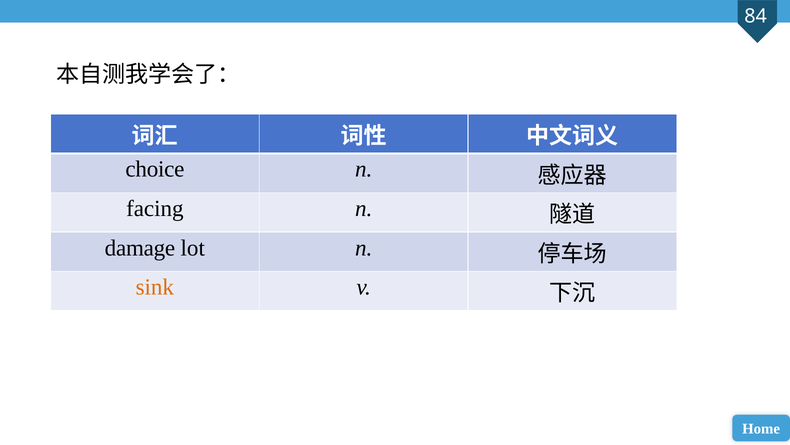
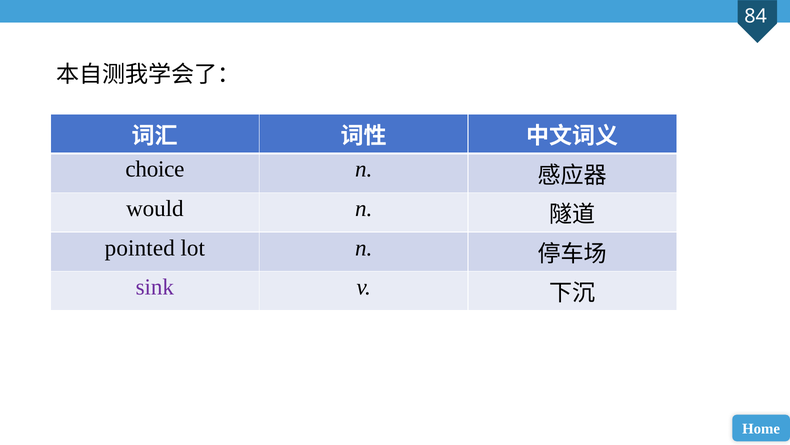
facing: facing -> would
damage: damage -> pointed
sink colour: orange -> purple
